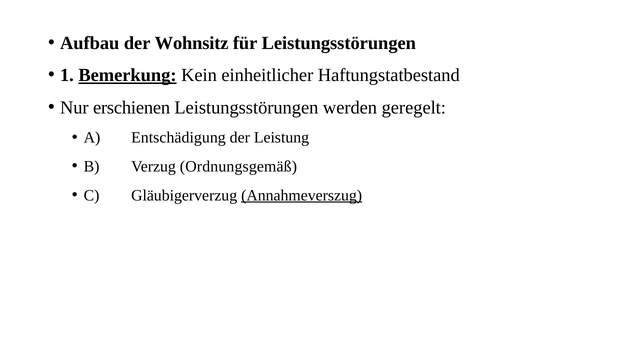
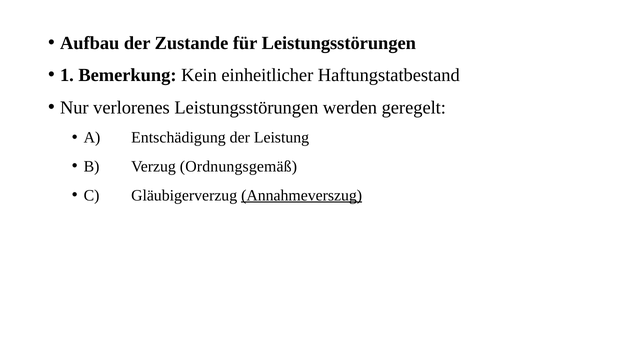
Wohnsitz: Wohnsitz -> Zustande
Bemerkung underline: present -> none
erschienen: erschienen -> verlorenes
